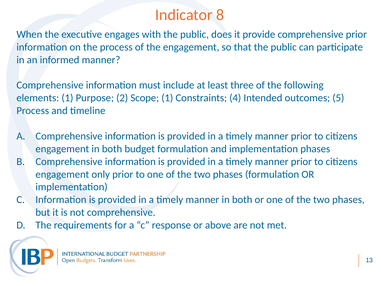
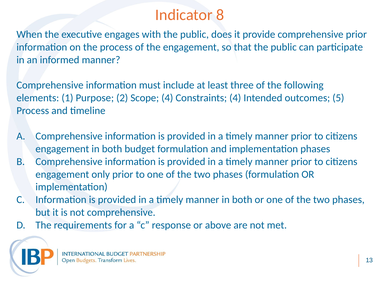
Scope 1: 1 -> 4
